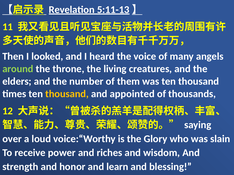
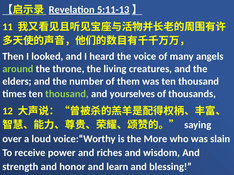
thousand at (67, 94) colour: yellow -> light green
appointed: appointed -> yourselves
Glory: Glory -> More
